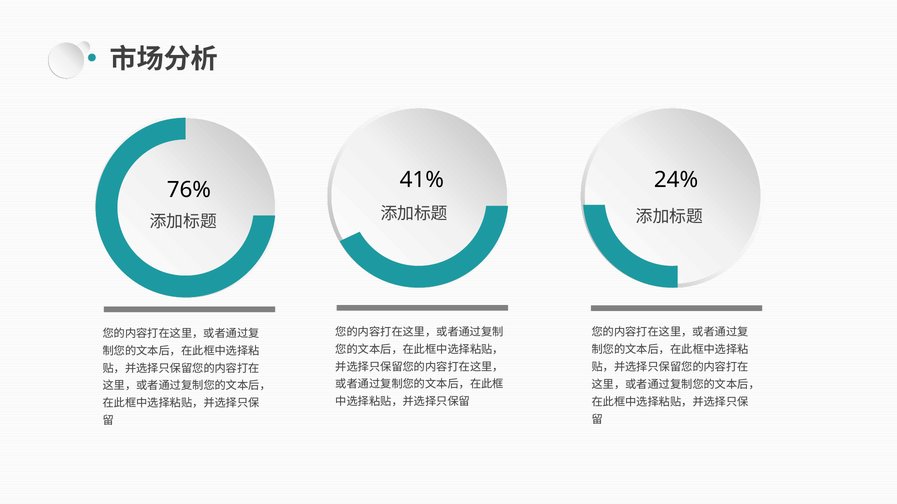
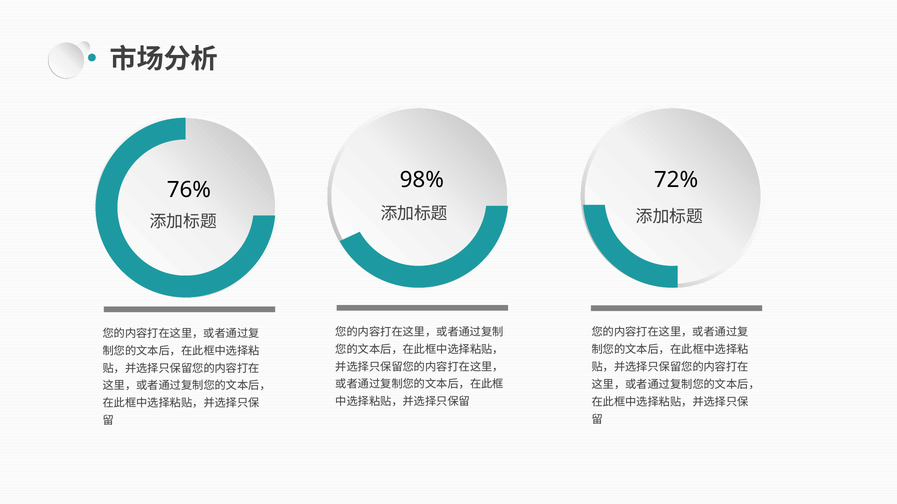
41%: 41% -> 98%
24%: 24% -> 72%
